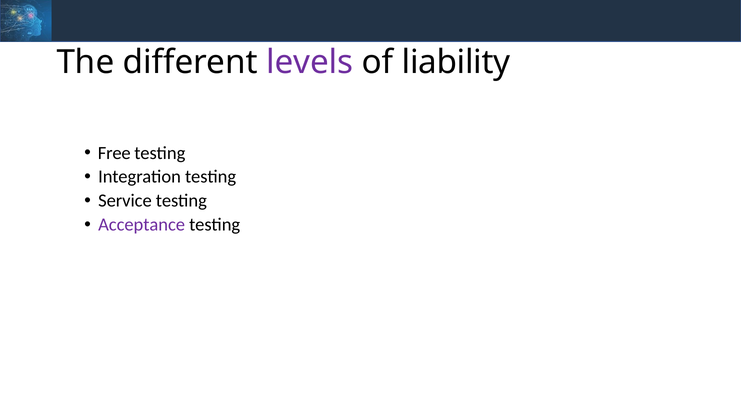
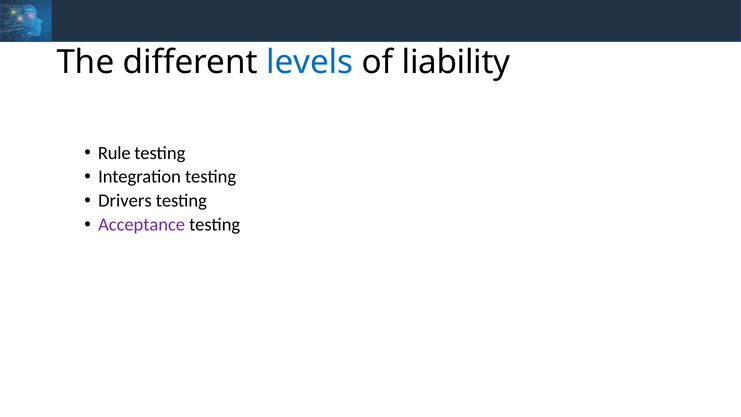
levels colour: purple -> blue
Free: Free -> Rule
Service: Service -> Drivers
